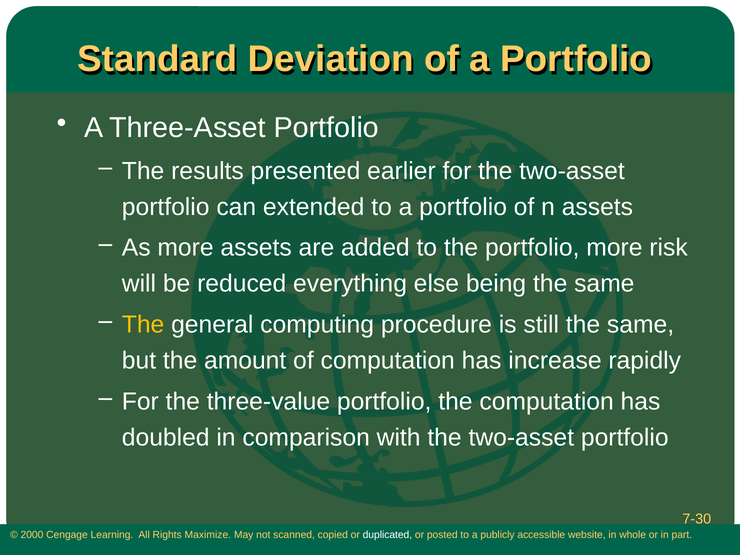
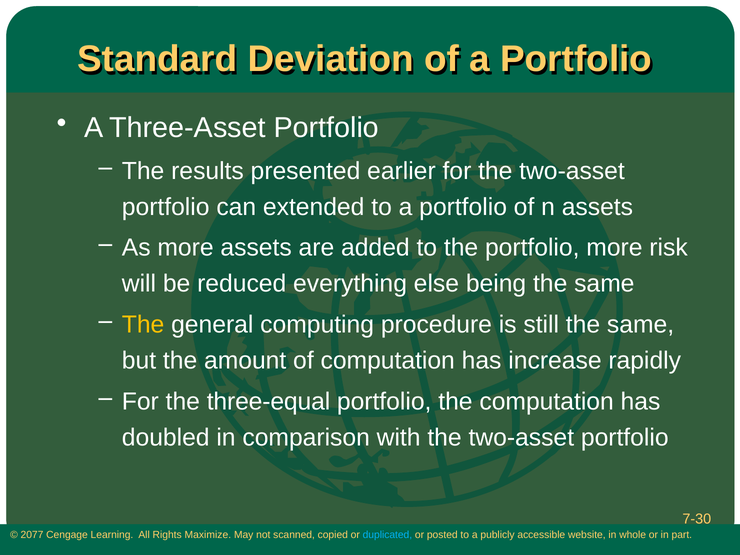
three-value: three-value -> three-equal
2000: 2000 -> 2077
duplicated colour: white -> light blue
